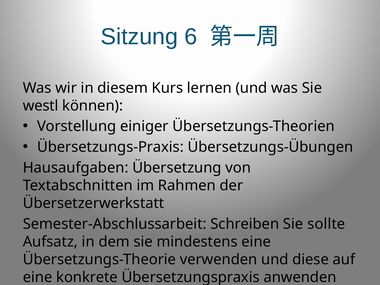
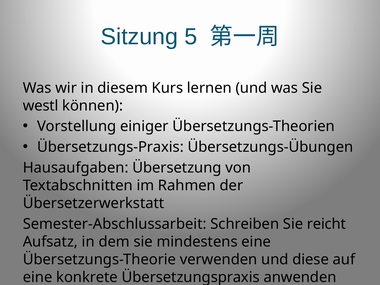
6: 6 -> 5
sollte: sollte -> reicht
